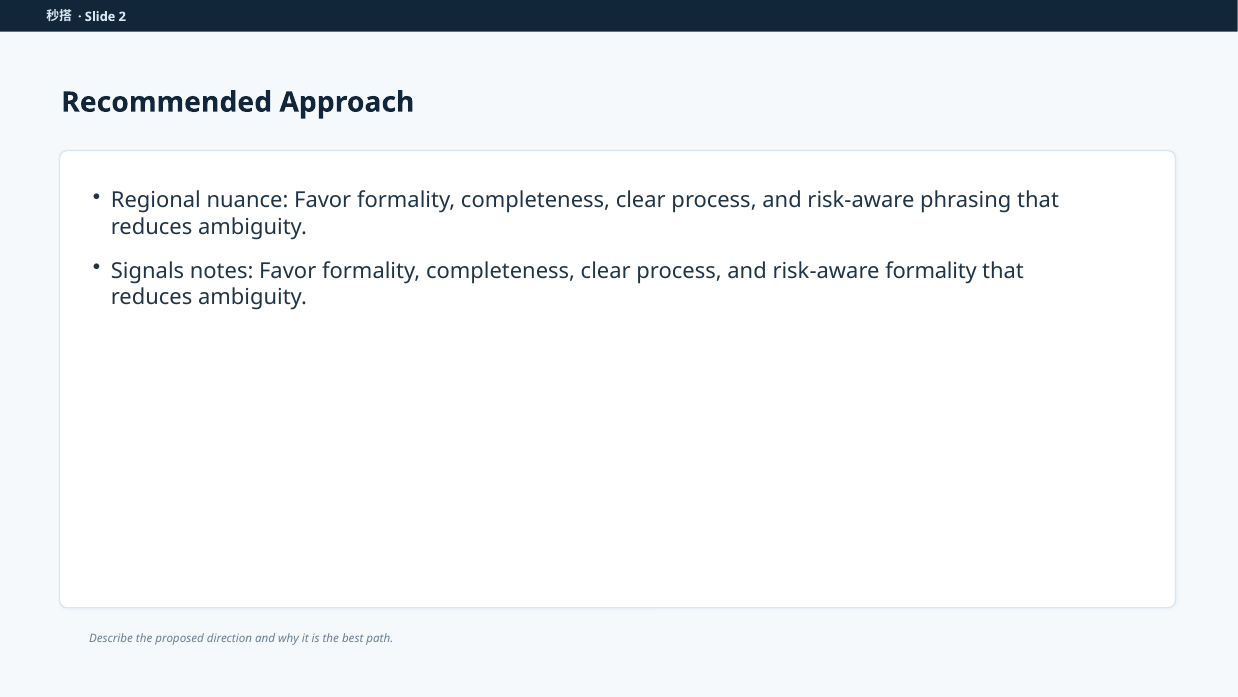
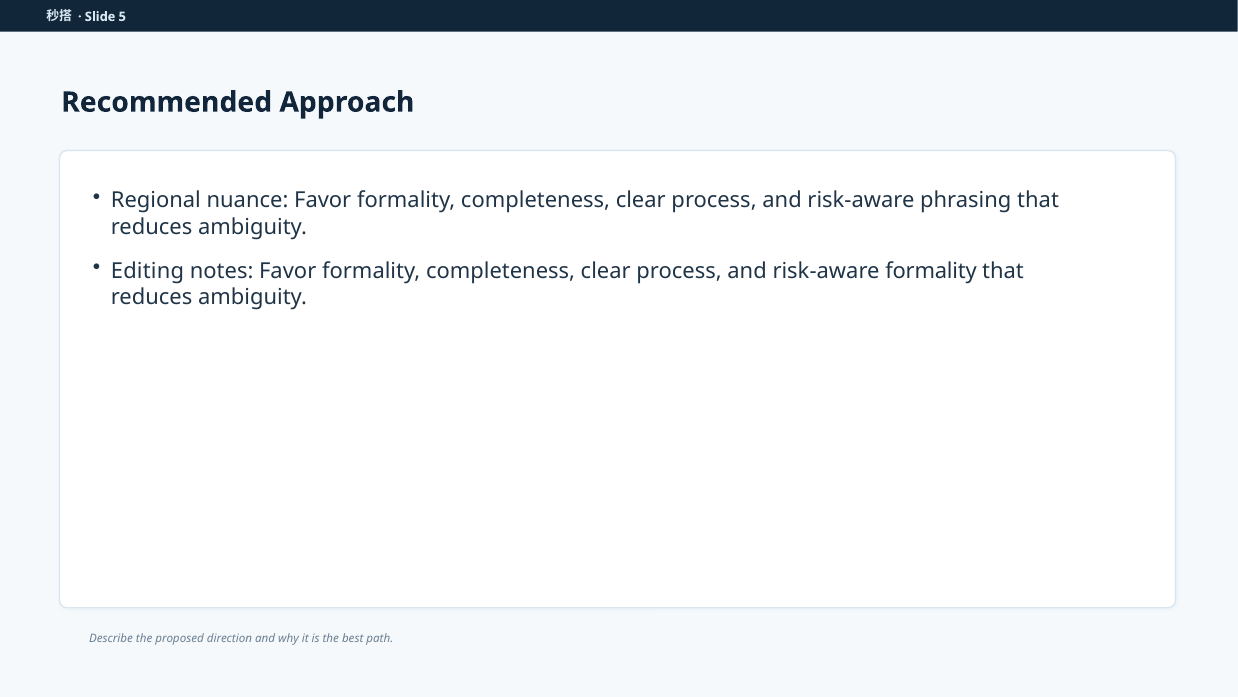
2: 2 -> 5
Signals: Signals -> Editing
